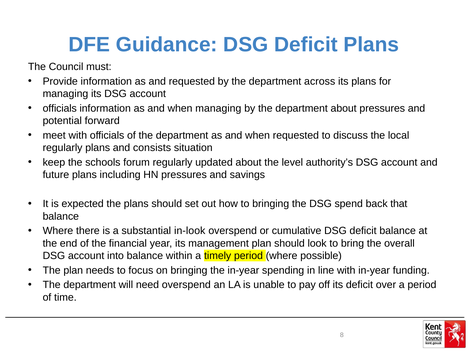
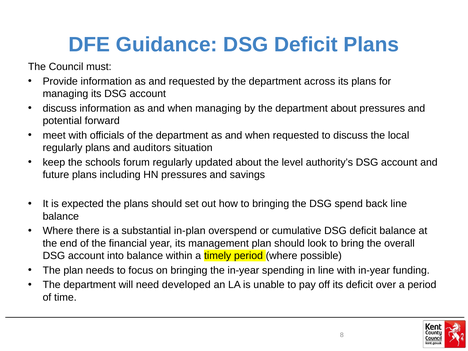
officials at (60, 108): officials -> discuss
consists: consists -> auditors
back that: that -> line
in-look: in-look -> in-plan
need overspend: overspend -> developed
